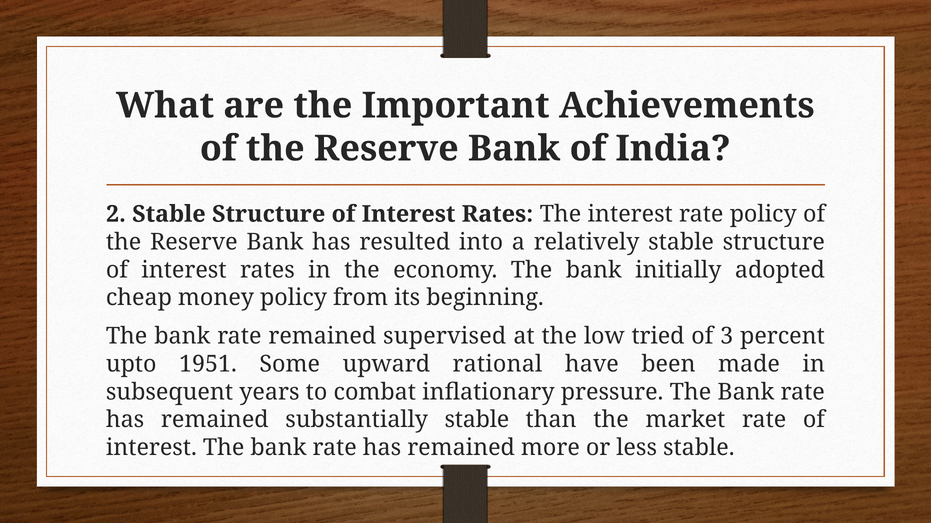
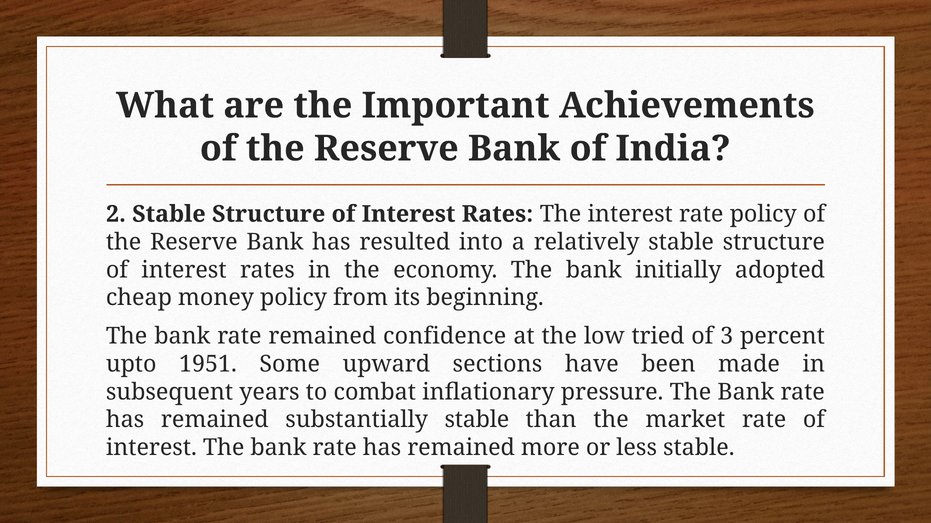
supervised: supervised -> confidence
rational: rational -> sections
